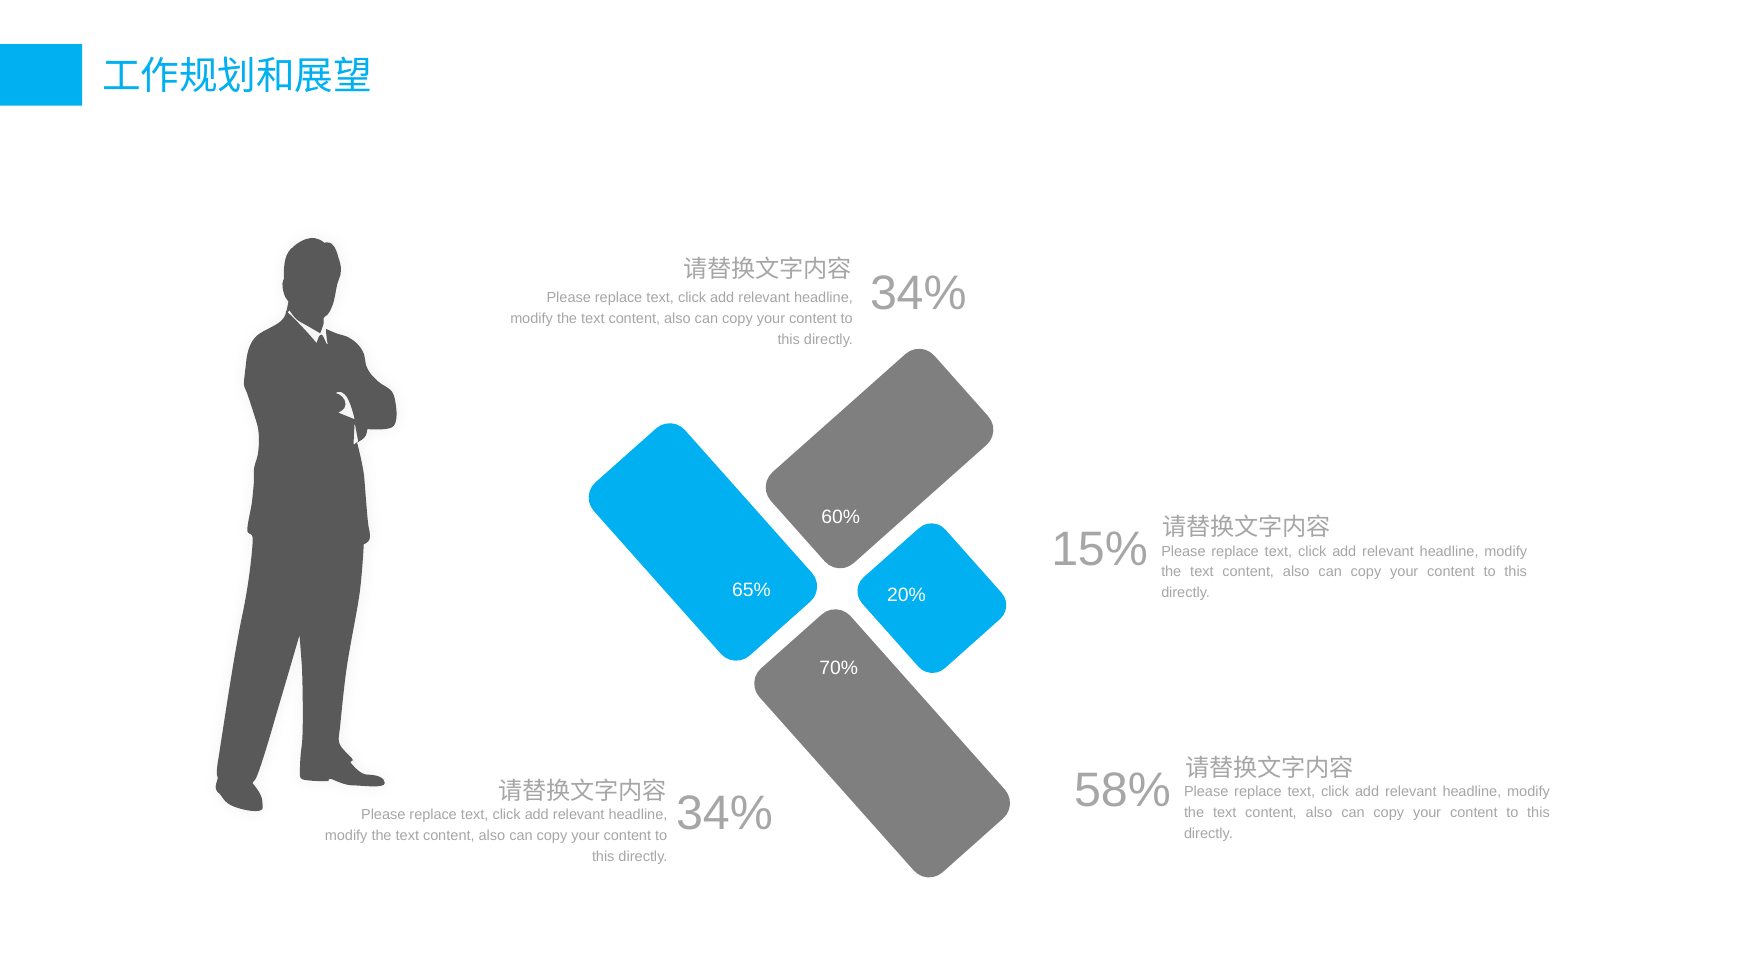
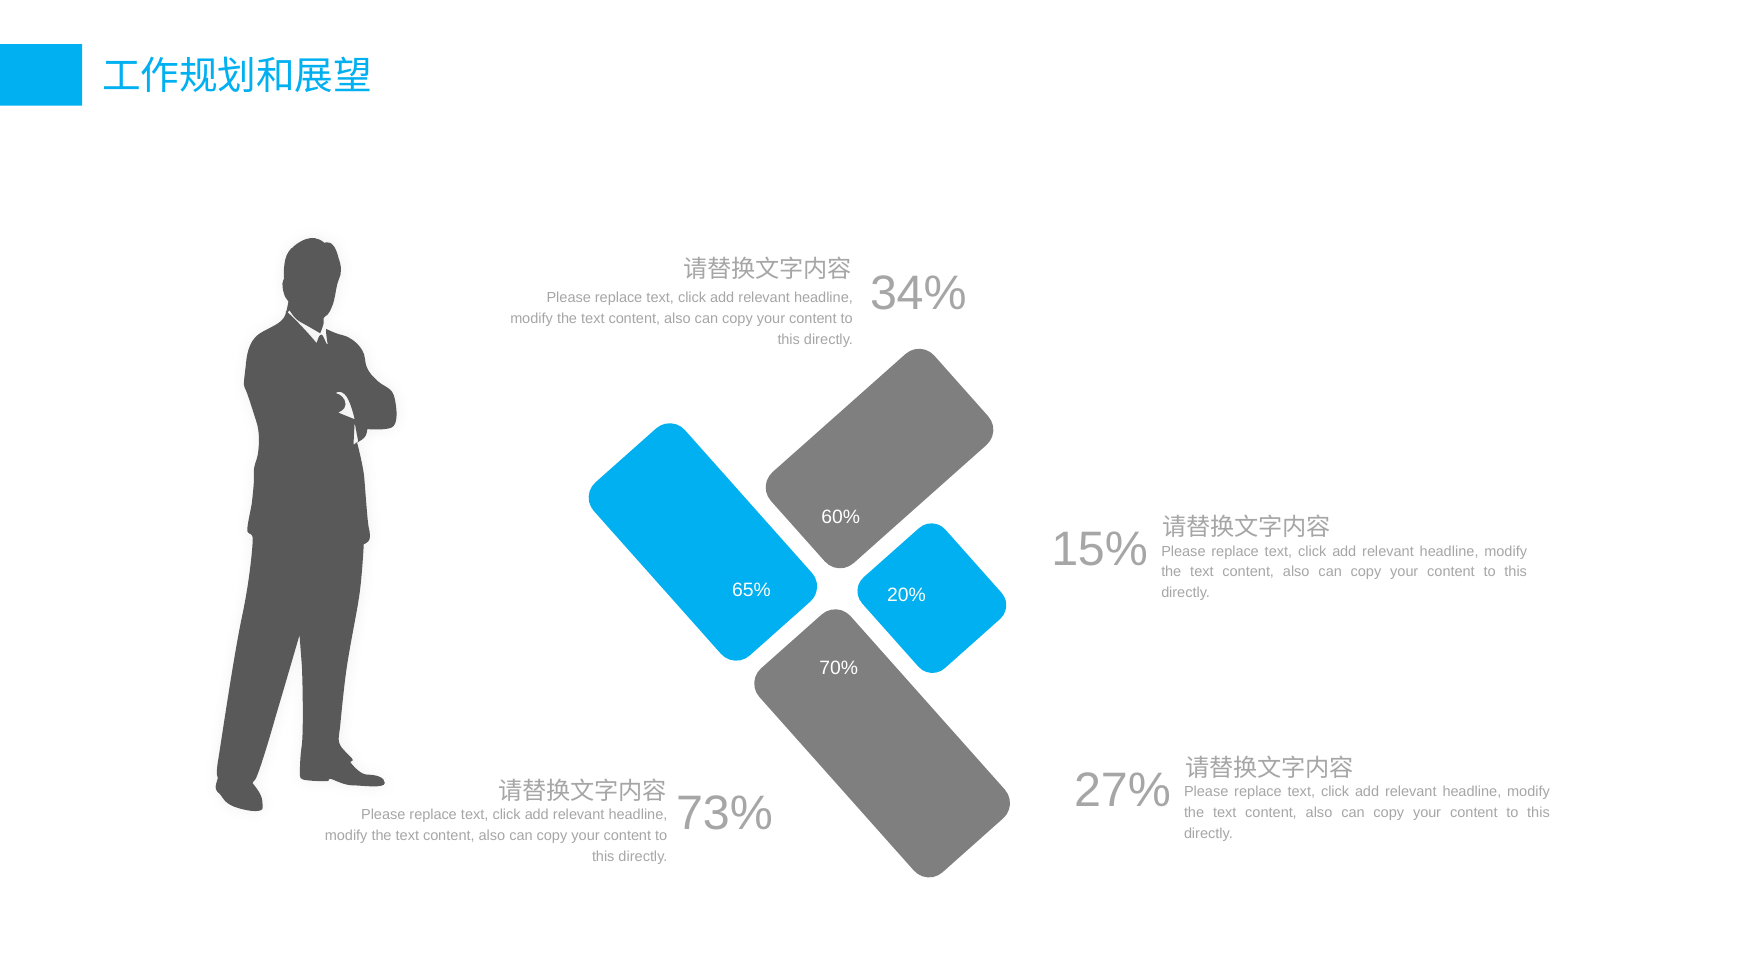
58%: 58% -> 27%
34% at (724, 814): 34% -> 73%
